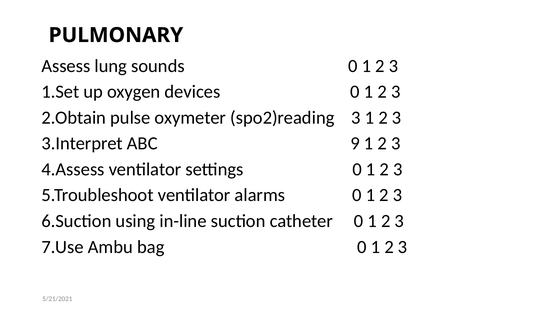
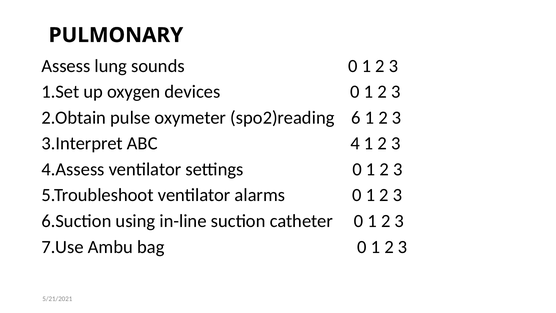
spo2)reading 3: 3 -> 6
9: 9 -> 4
